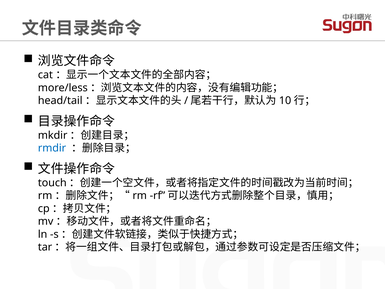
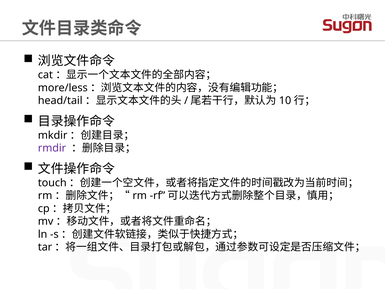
rmdir colour: blue -> purple
